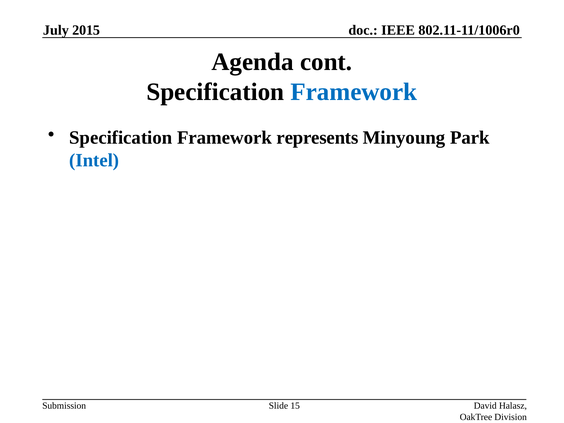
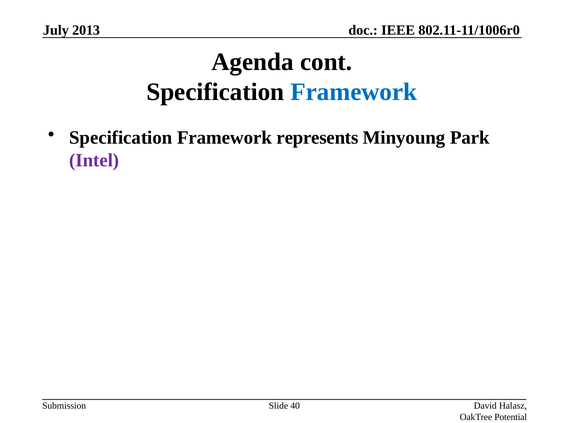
2015: 2015 -> 2013
Intel colour: blue -> purple
15: 15 -> 40
Division: Division -> Potential
